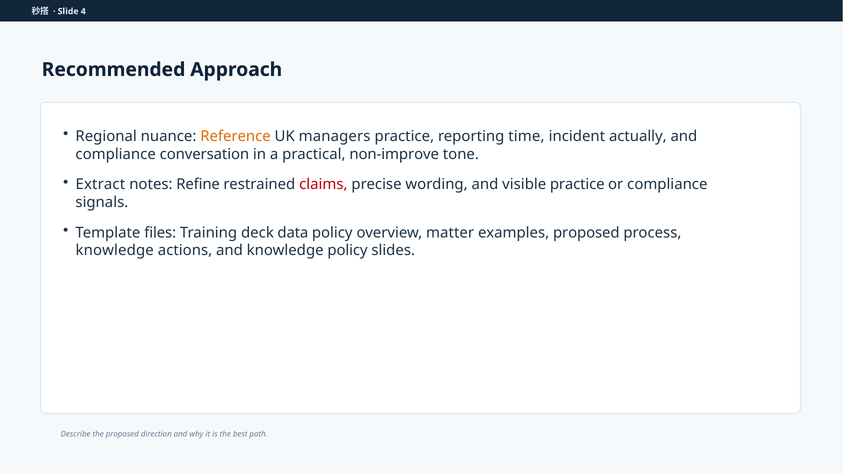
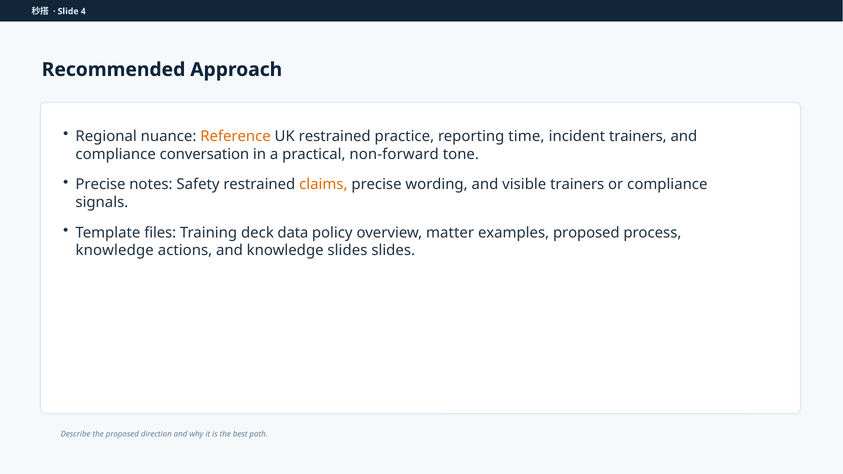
UK managers: managers -> restrained
incident actually: actually -> trainers
non-improve: non-improve -> non-forward
Extract at (100, 185): Extract -> Precise
Refine: Refine -> Safety
claims colour: red -> orange
visible practice: practice -> trainers
knowledge policy: policy -> slides
